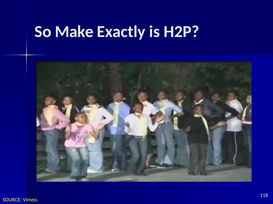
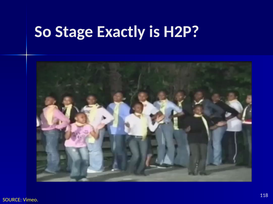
Make: Make -> Stage
